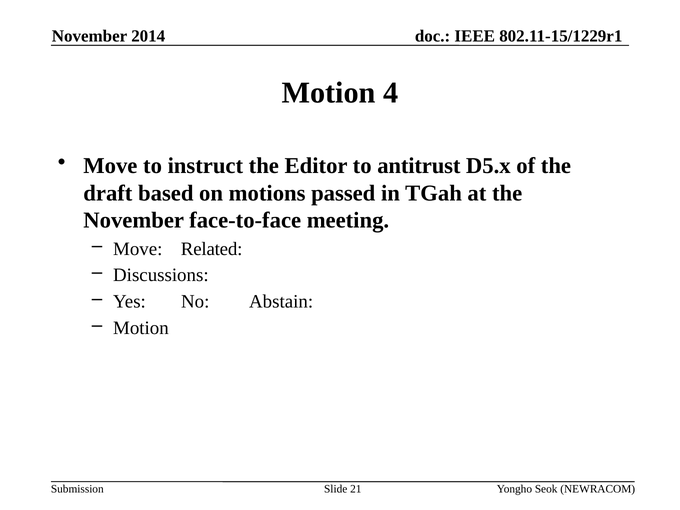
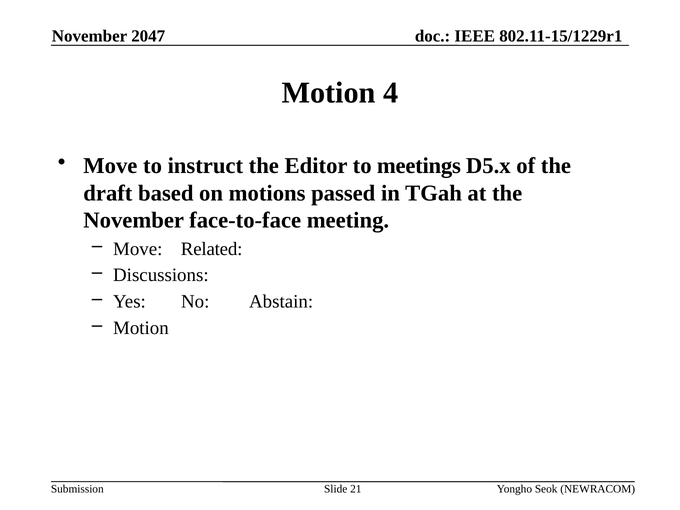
2014: 2014 -> 2047
antitrust: antitrust -> meetings
